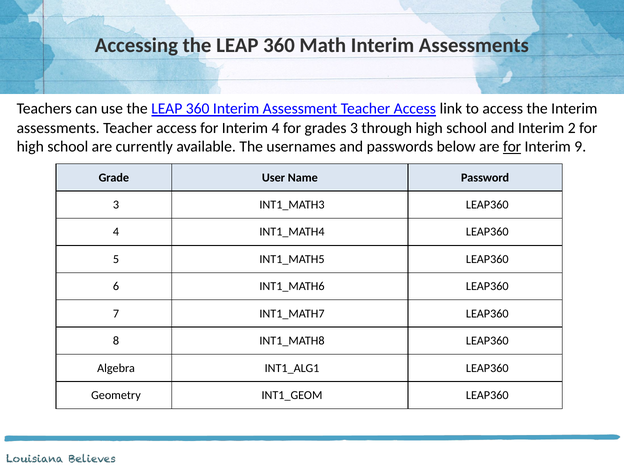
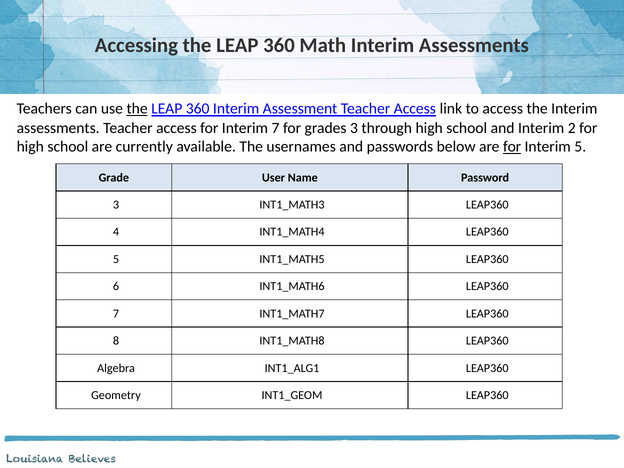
the at (137, 109) underline: none -> present
Interim 4: 4 -> 7
Interim 9: 9 -> 5
